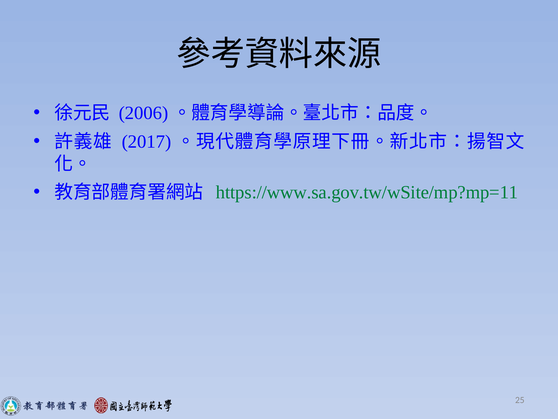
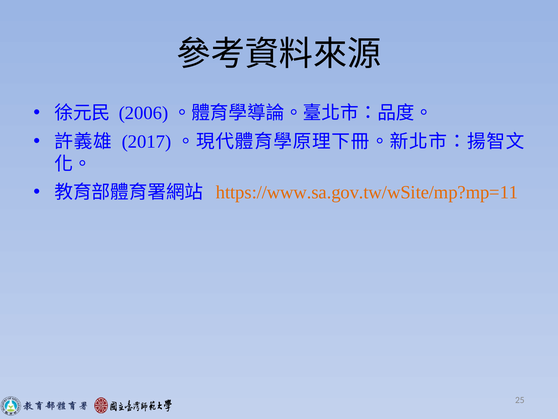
https://www.sa.gov.tw/wSite/mp?mp=11 colour: green -> orange
